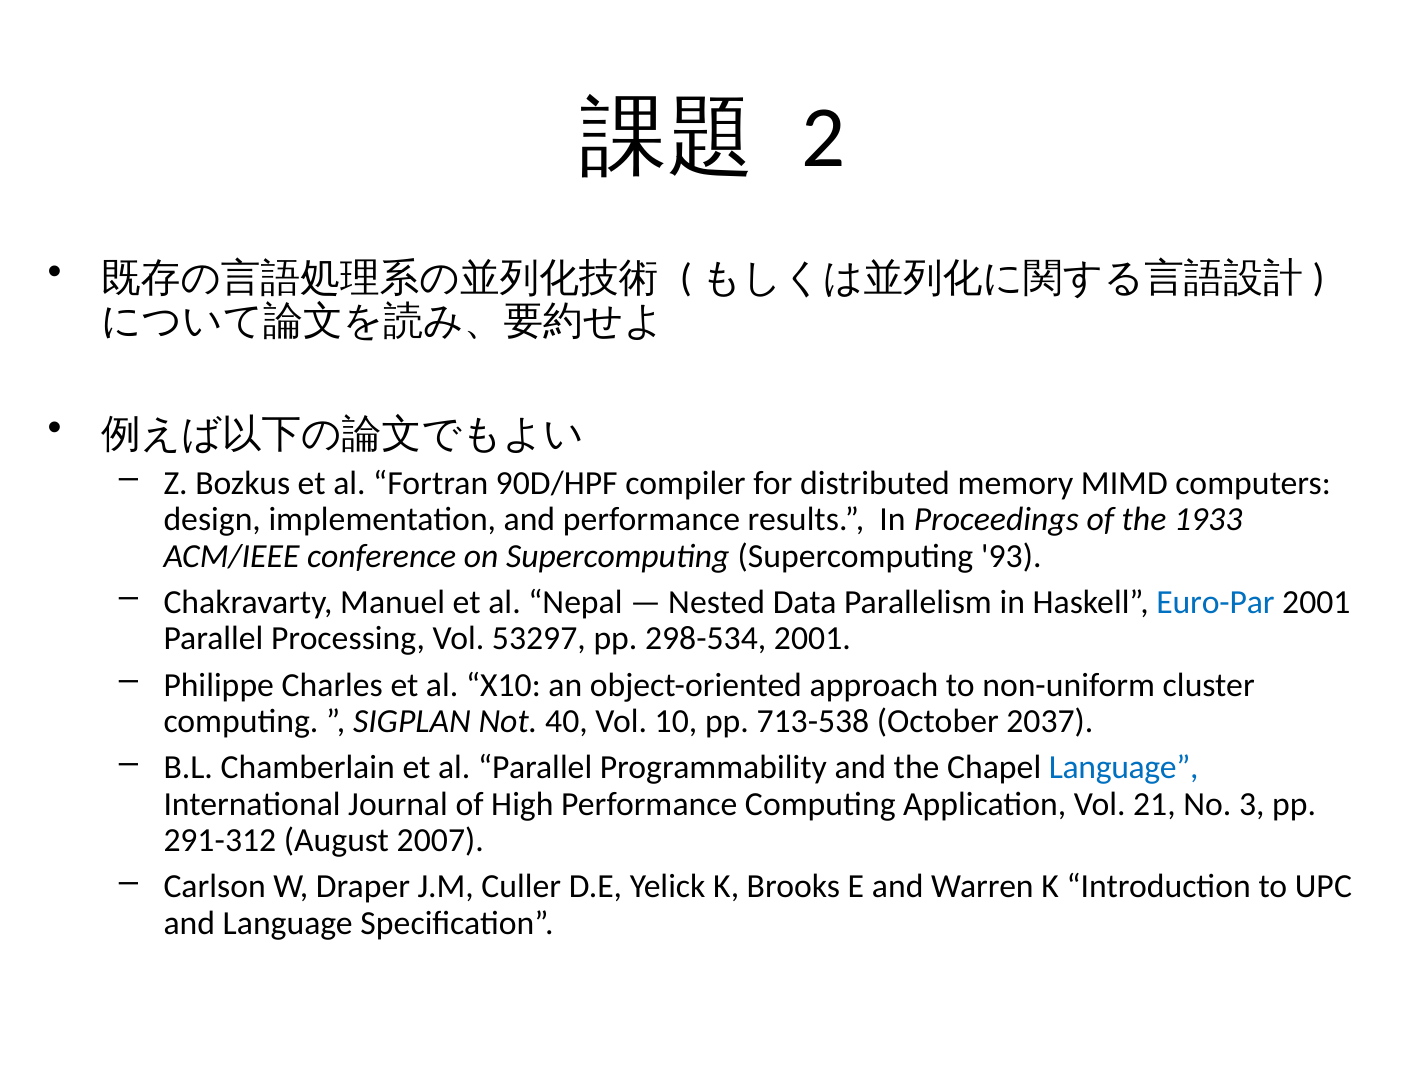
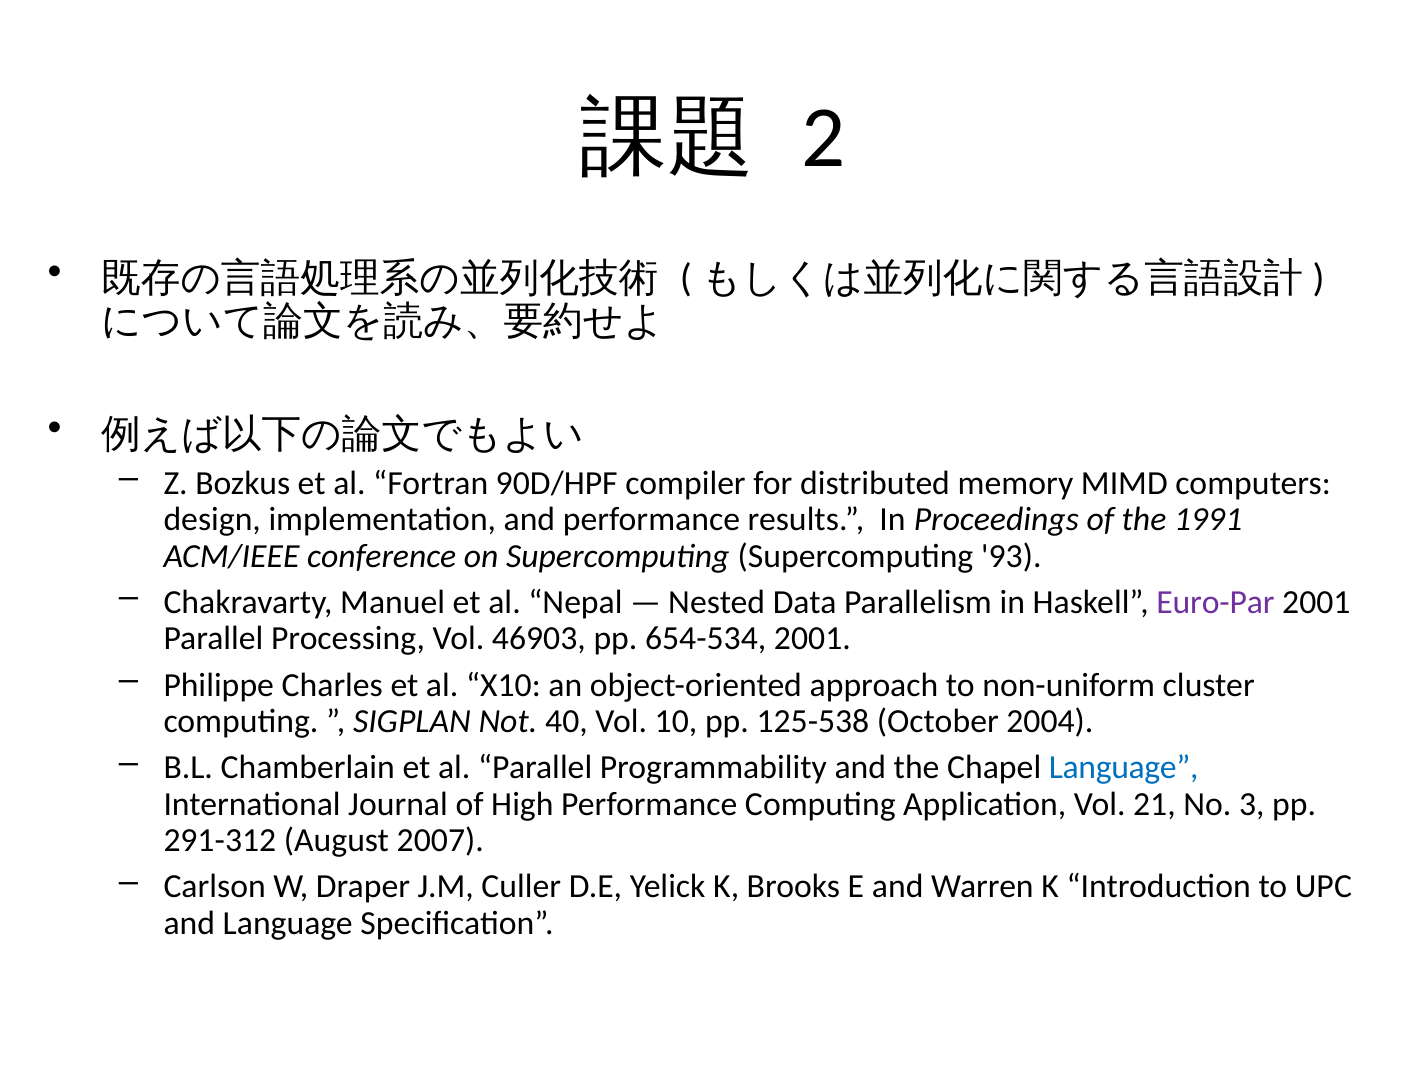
1933: 1933 -> 1991
Euro-Par colour: blue -> purple
53297: 53297 -> 46903
298-534: 298-534 -> 654-534
713-538: 713-538 -> 125-538
2037: 2037 -> 2004
